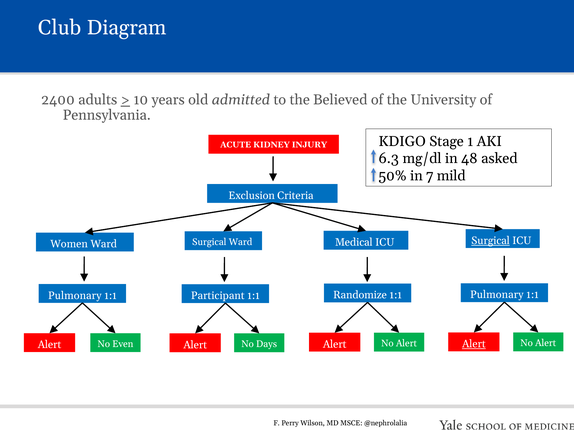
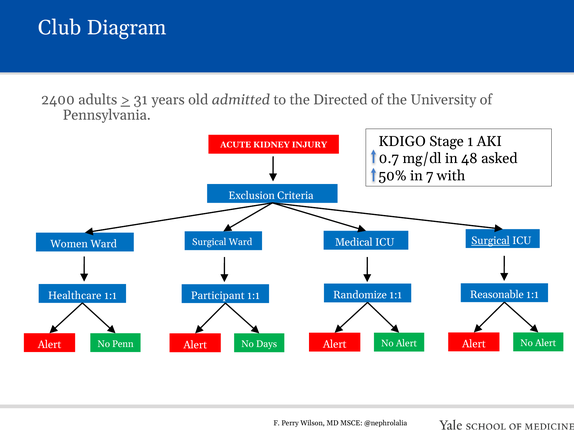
10: 10 -> 31
Believed: Believed -> Directed
6.3: 6.3 -> 0.7
mild: mild -> with
Pulmonary at (497, 295): Pulmonary -> Reasonable
Pulmonary at (75, 296): Pulmonary -> Healthcare
Alert at (474, 344) underline: present -> none
Even: Even -> Penn
